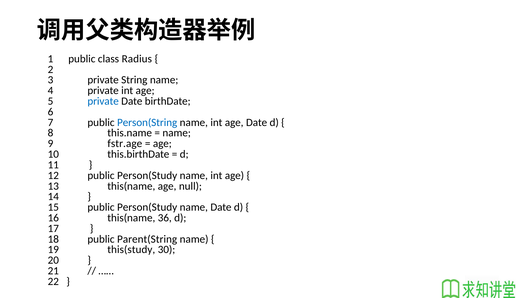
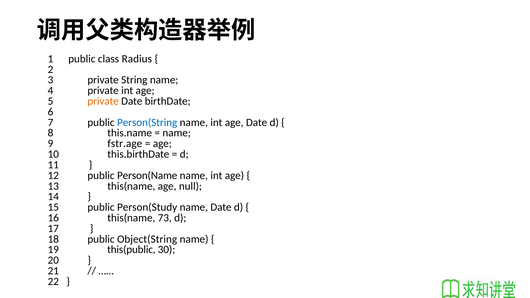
private at (103, 101) colour: blue -> orange
12 public Person(Study: Person(Study -> Person(Name
36: 36 -> 73
Parent(String: Parent(String -> Object(String
this(study: this(study -> this(public
